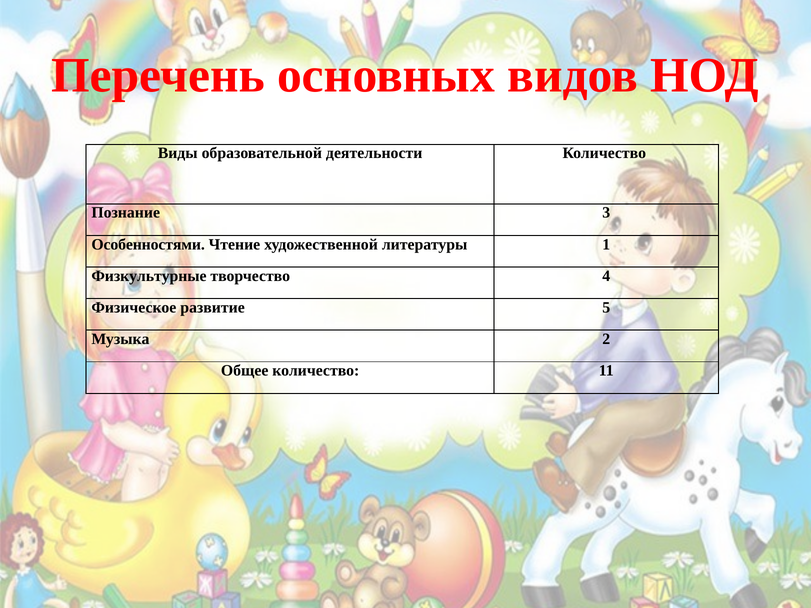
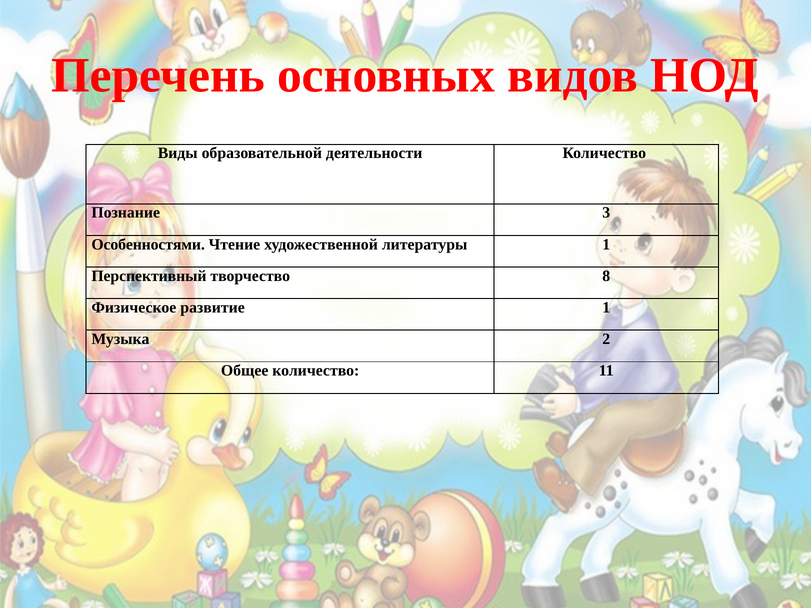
Физкультурные: Физкультурные -> Перспективный
4: 4 -> 8
развитие 5: 5 -> 1
